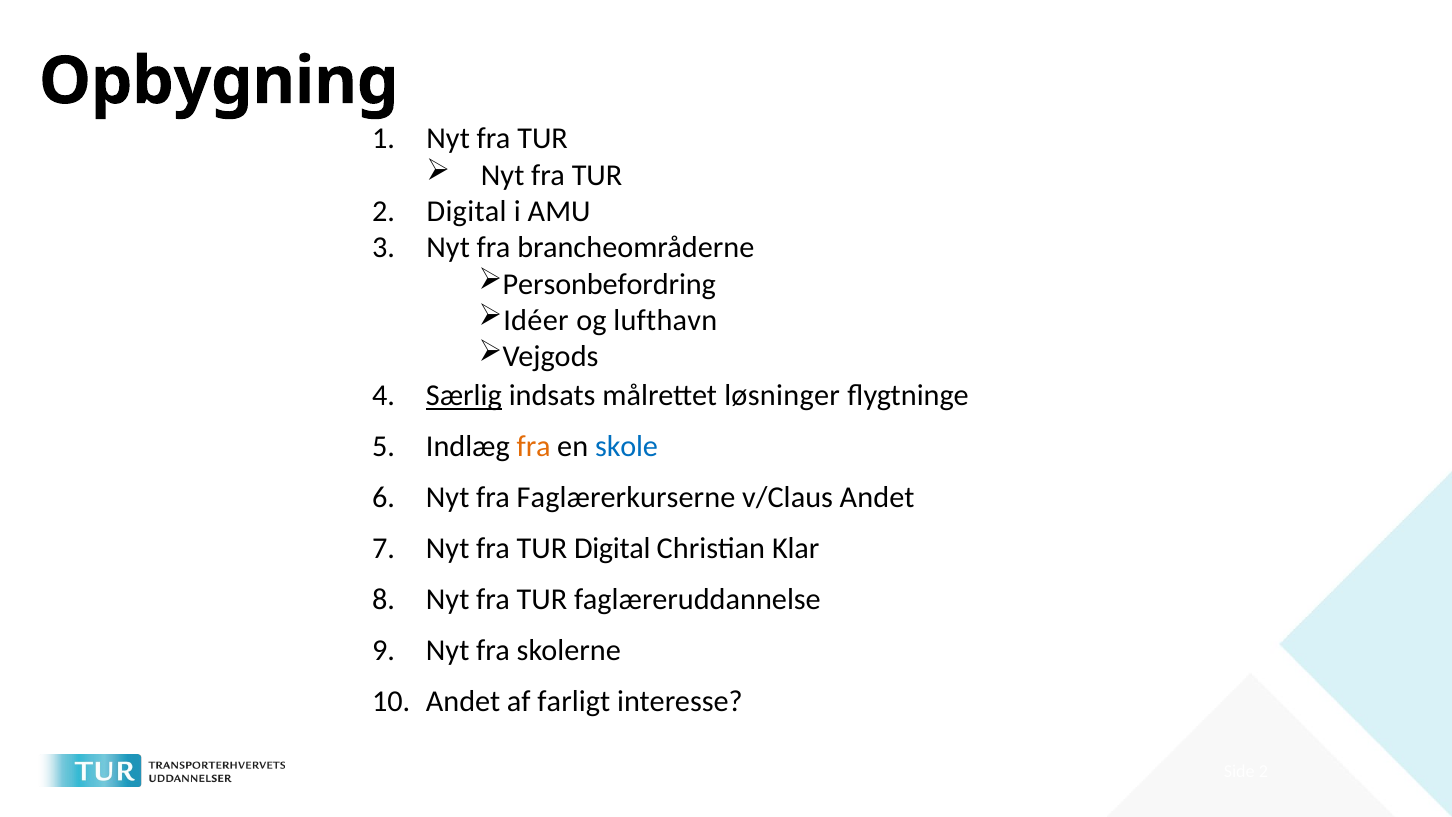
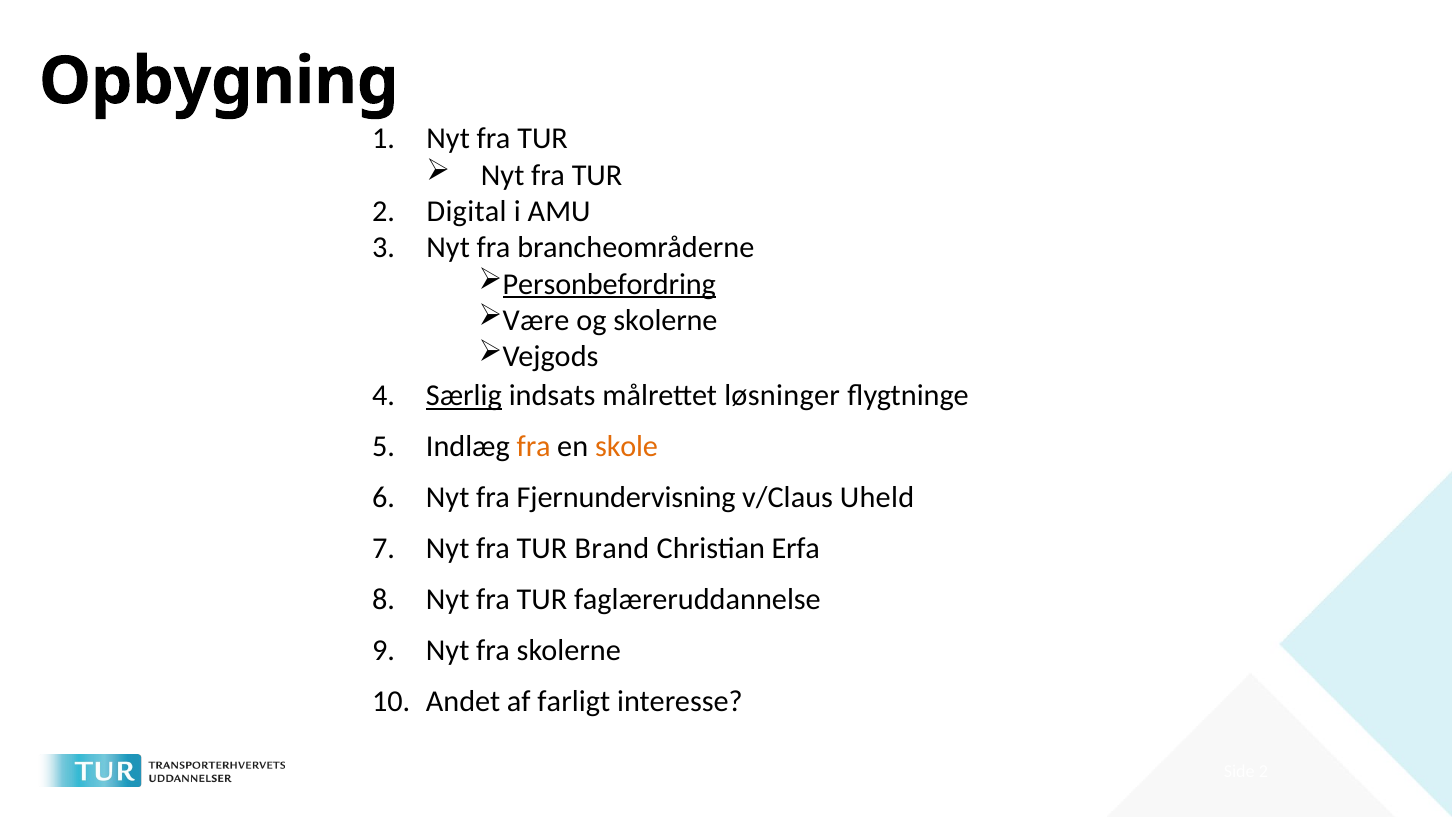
Personbefordring underline: none -> present
Idéer: Idéer -> Være
og lufthavn: lufthavn -> skolerne
skole colour: blue -> orange
Faglærerkurserne: Faglærerkurserne -> Fjernundervisning
v/Claus Andet: Andet -> Uheld
TUR Digital: Digital -> Brand
Klar: Klar -> Erfa
